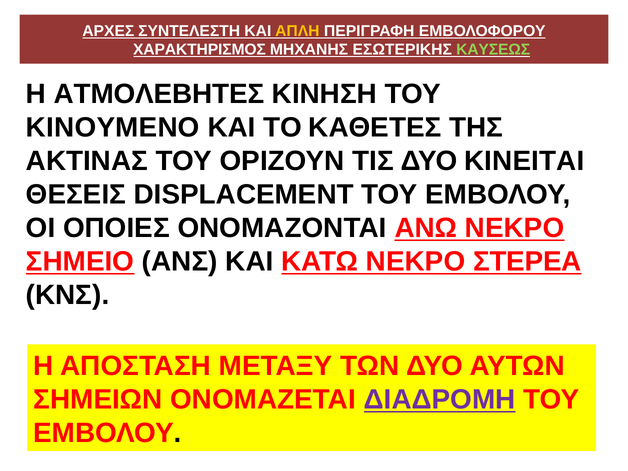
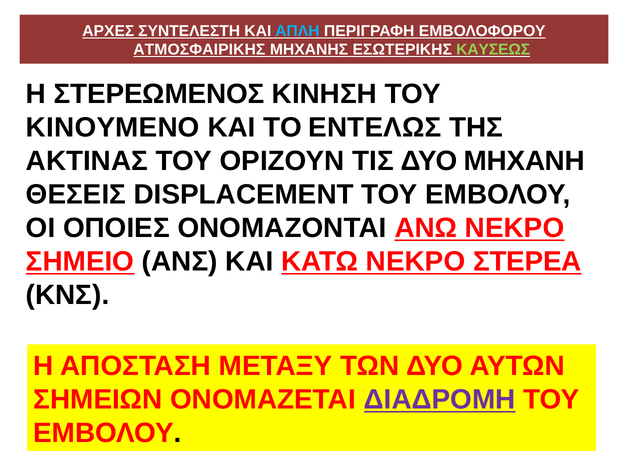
ΑΠΛΗ colour: yellow -> light blue
ΧΑΡΑΚΤΗΡΙΣΜΟΣ: ΧΑΡΑΚΤΗΡΙΣΜΟΣ -> ΑΤΜΟΣΦΑΙΡΙΚΗΣ
ΑΤΜΟΛΕΒΗΤΕΣ: ΑΤΜΟΛΕΒΗΤΕΣ -> ΣΤΕΡΕΩΜΕΝΟΣ
ΚΑΘΕΤΕΣ: ΚΑΘΕΤΕΣ -> ΕΝΤΕΛΩΣ
ΚΙΝΕΙΤΑΙ: ΚΙΝΕΙΤΑΙ -> ΜΗΧΑΝΗ
